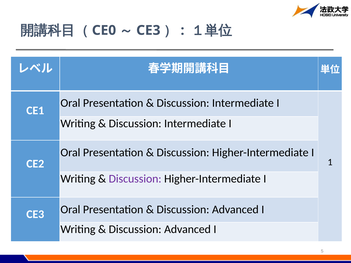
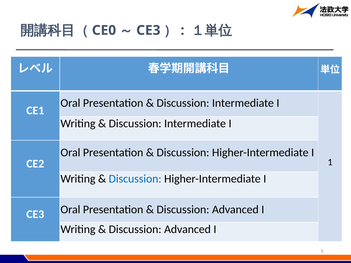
Discussion at (135, 179) colour: purple -> blue
